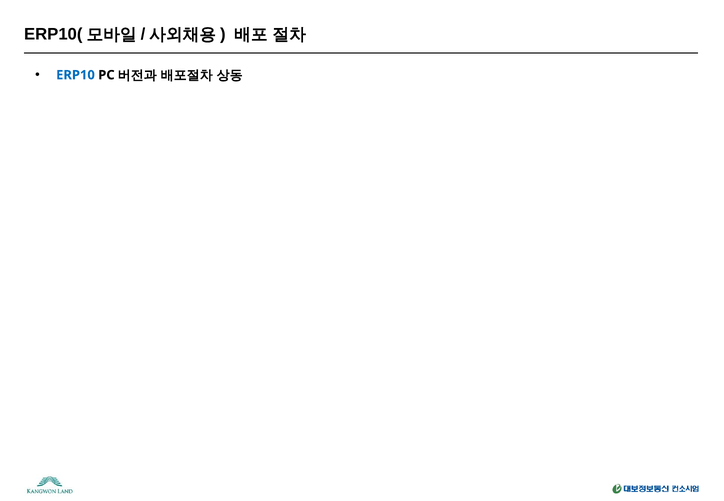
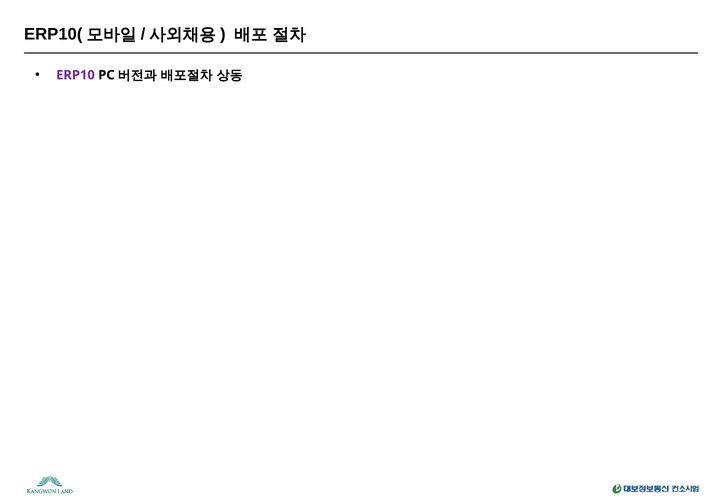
ERP10 colour: blue -> purple
